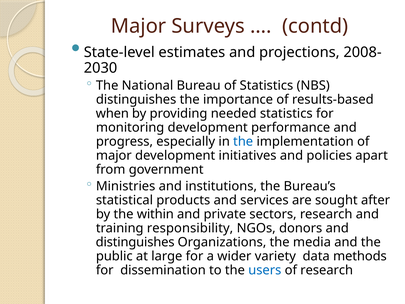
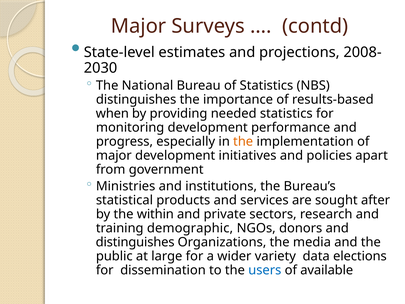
the at (243, 141) colour: blue -> orange
responsibility: responsibility -> demographic
methods: methods -> elections
of research: research -> available
